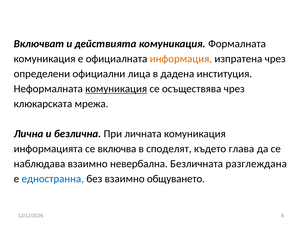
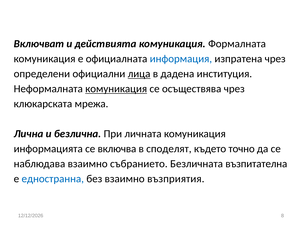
информация colour: orange -> blue
лица underline: none -> present
глава: глава -> точно
невербална: невербална -> събранието
разглеждана: разглеждана -> възпитателна
общуването: общуването -> възприятия
